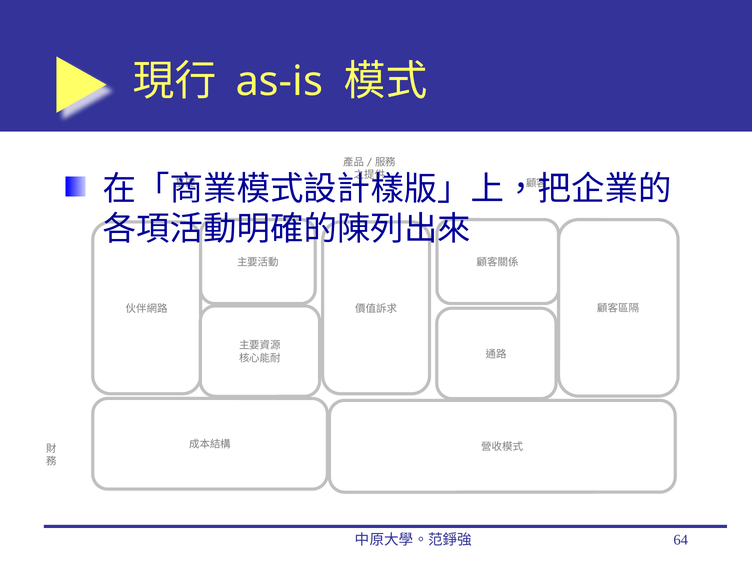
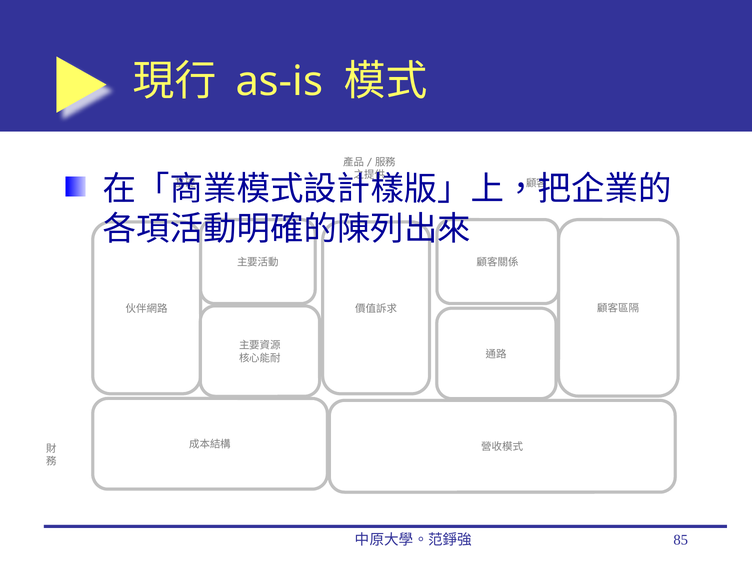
64: 64 -> 85
